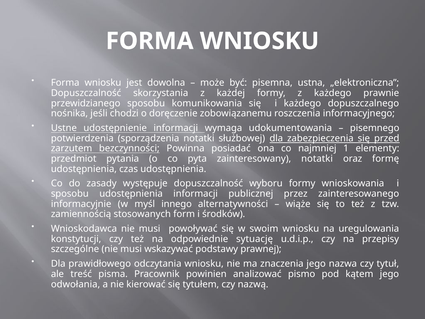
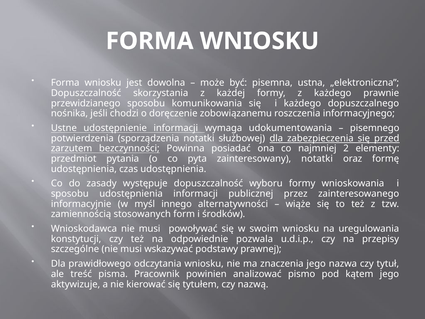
1: 1 -> 2
sytuację: sytuację -> pozwala
odwołania: odwołania -> aktywizuje
